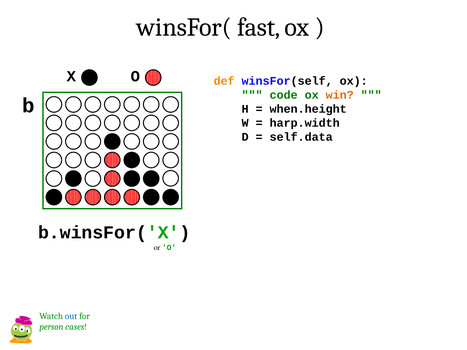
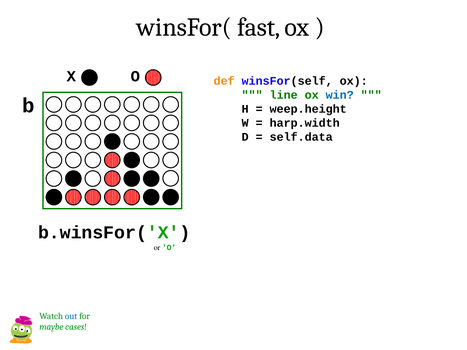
code: code -> line
win colour: orange -> blue
when.height: when.height -> weep.height
person: person -> maybe
